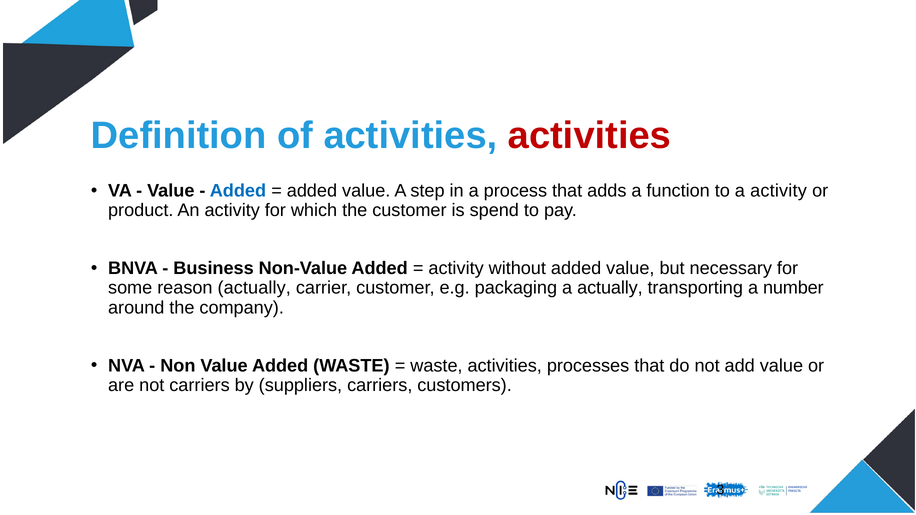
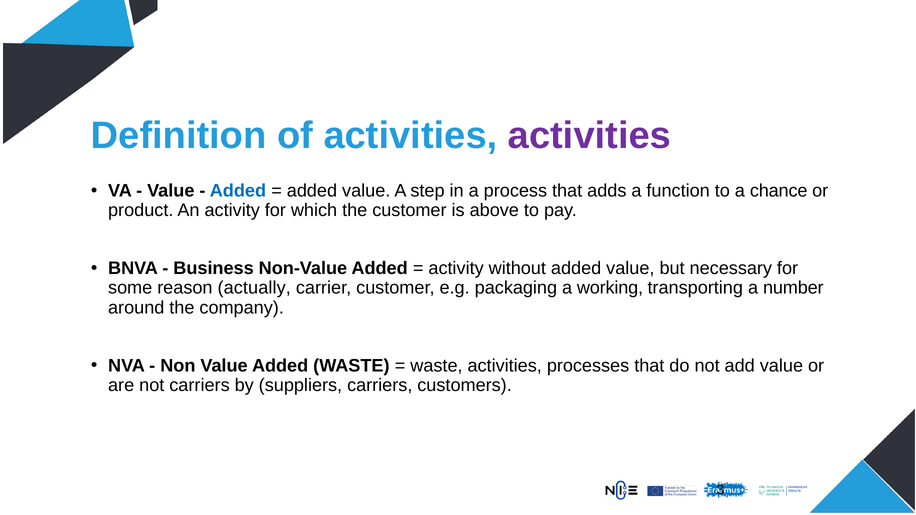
activities at (589, 135) colour: red -> purple
a activity: activity -> chance
spend: spend -> above
a actually: actually -> working
